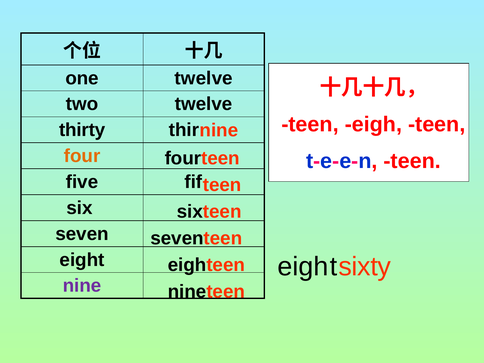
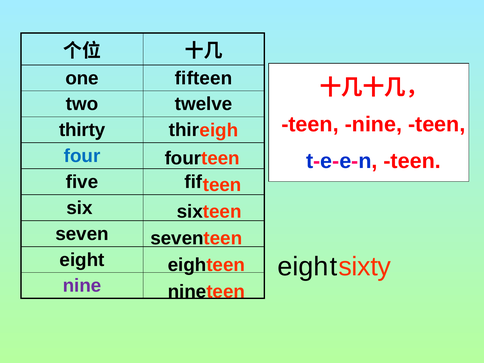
one twelve: twelve -> fifteen
teen eigh: eigh -> nine
nine at (219, 130): nine -> eigh
four colour: orange -> blue
